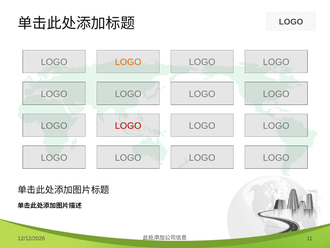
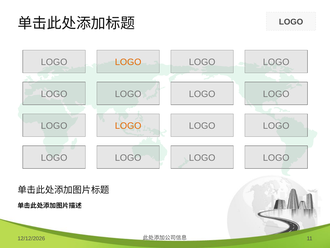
LOGO at (128, 126) colour: red -> orange
